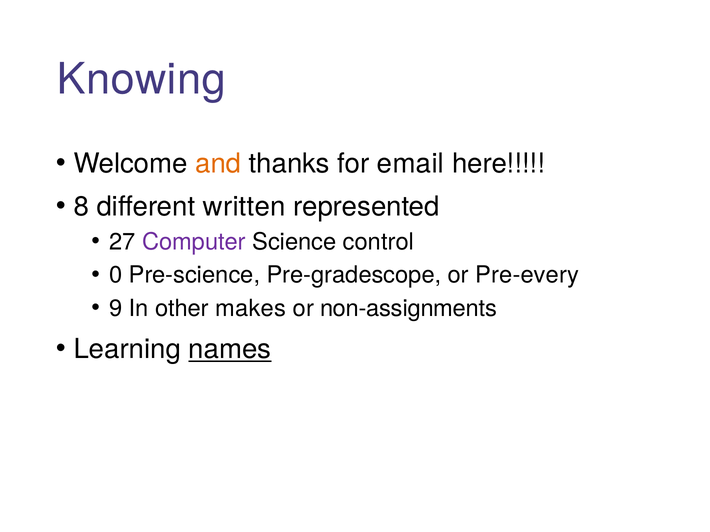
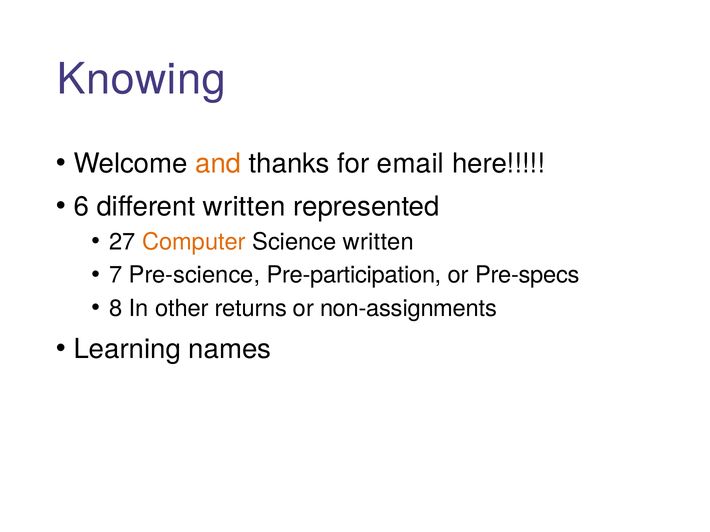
8: 8 -> 6
Computer colour: purple -> orange
Science control: control -> written
0: 0 -> 7
Pre-gradescope: Pre-gradescope -> Pre-participation
Pre-every: Pre-every -> Pre-specs
9: 9 -> 8
makes: makes -> returns
names underline: present -> none
